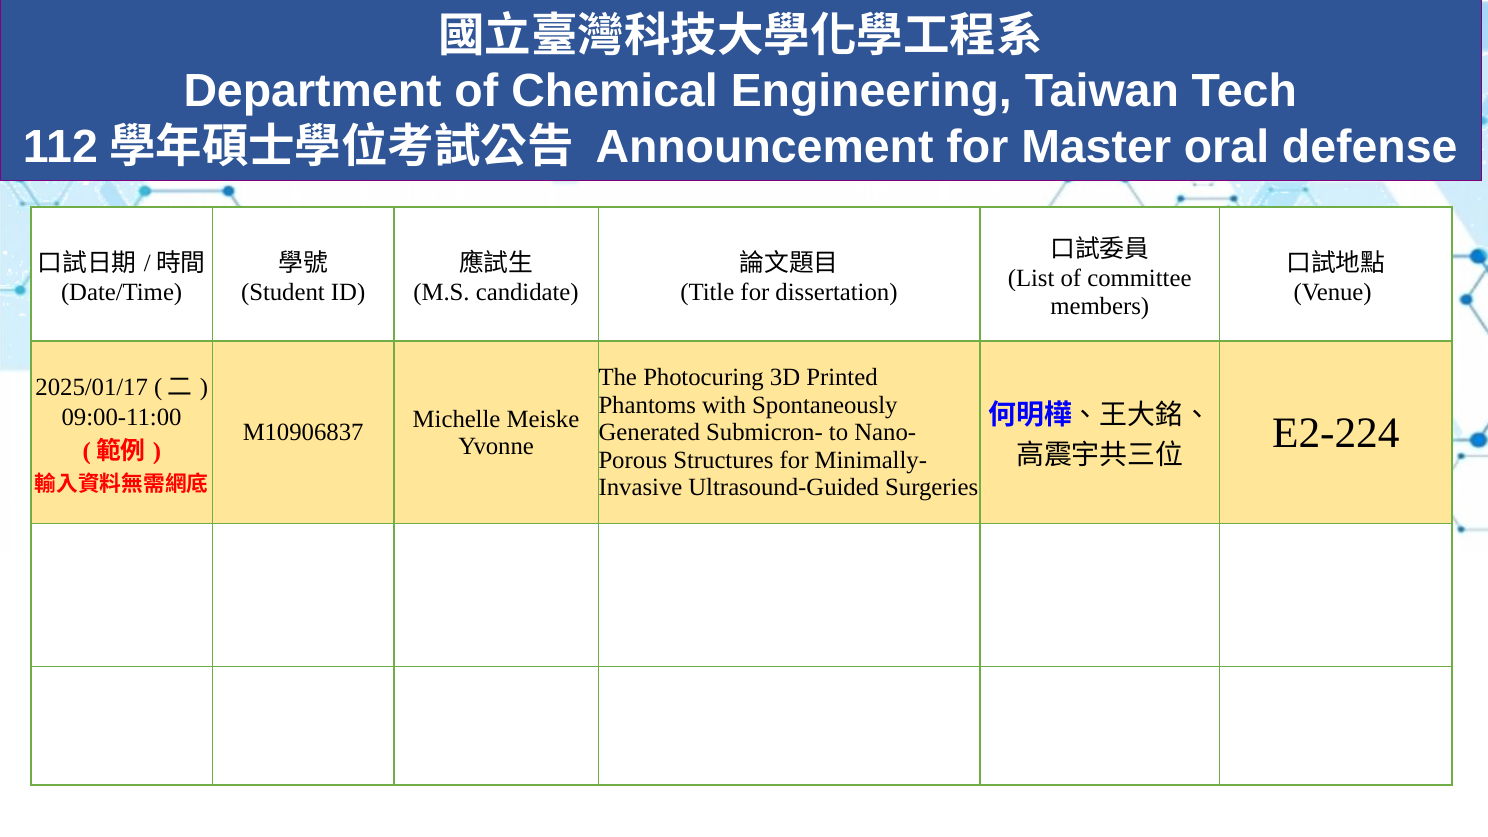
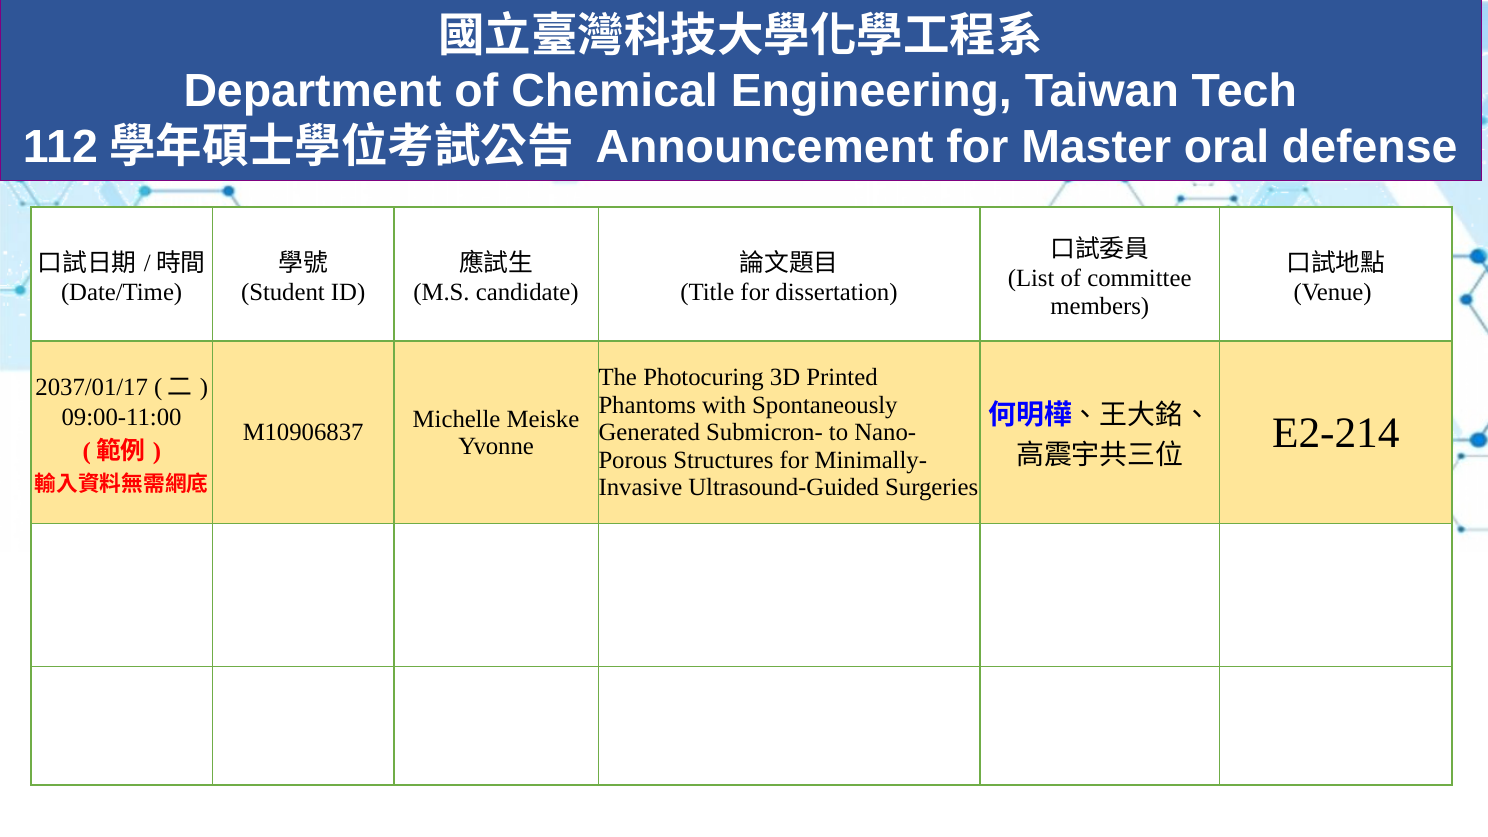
2025/01/17: 2025/01/17 -> 2037/01/17
E2-224: E2-224 -> E2-214
